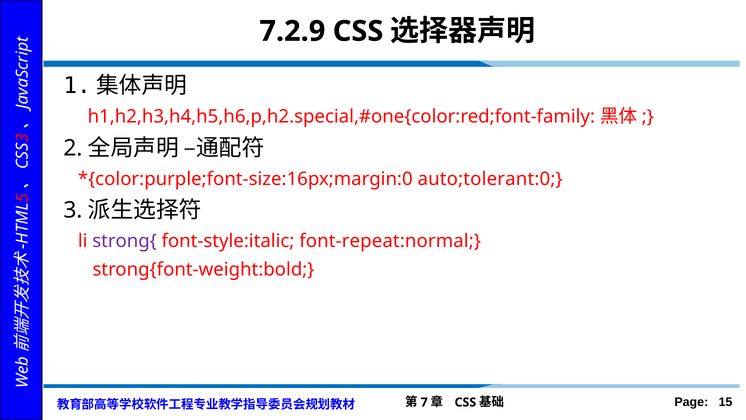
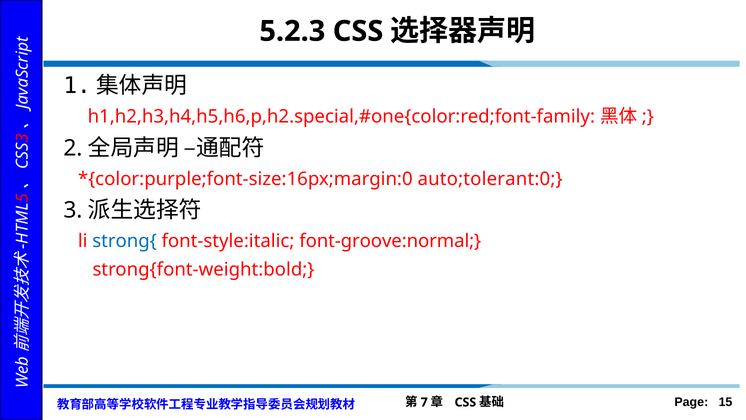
7.2.9: 7.2.9 -> 5.2.3
strong{ colour: purple -> blue
font-repeat:normal: font-repeat:normal -> font-groove:normal
